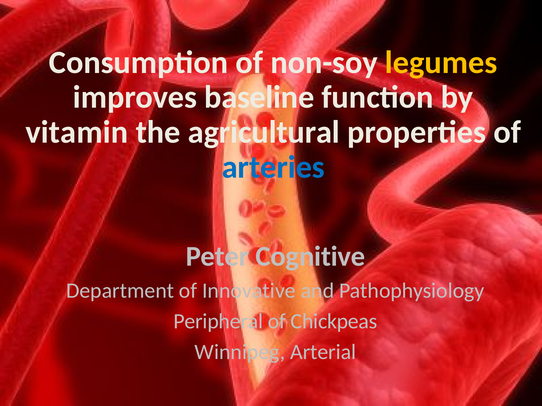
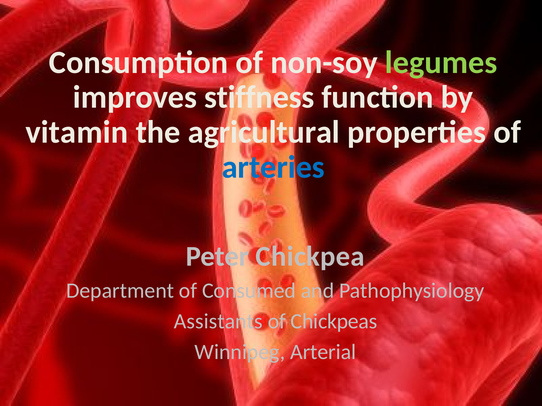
legumes colour: yellow -> light green
baseline: baseline -> stiffness
Cognitive: Cognitive -> Chickpea
Innovative: Innovative -> Consumed
Peripheral: Peripheral -> Assistants
